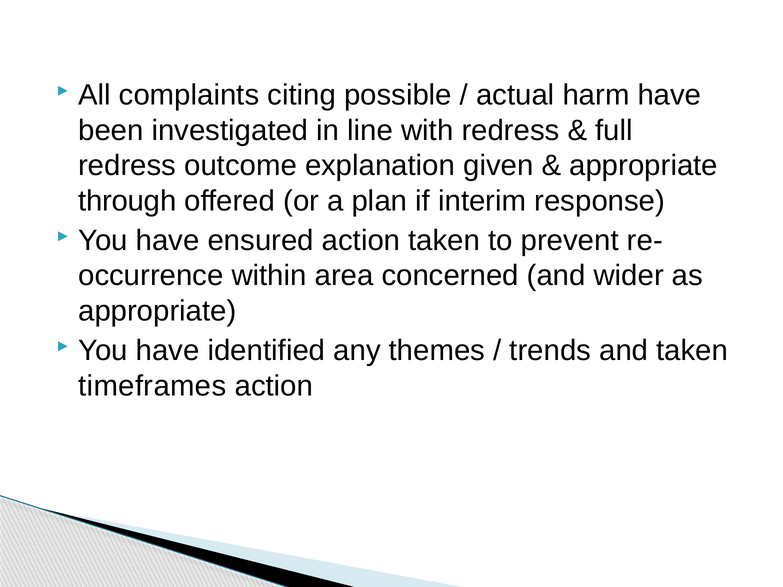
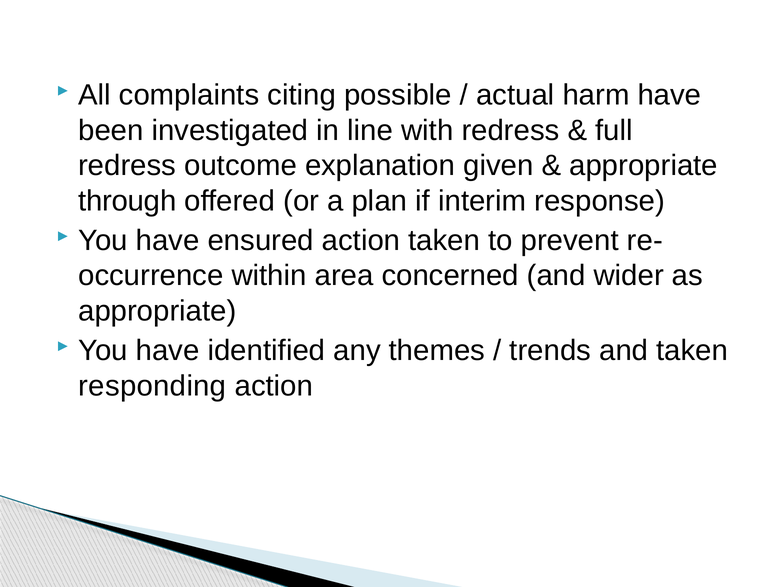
timeframes: timeframes -> responding
